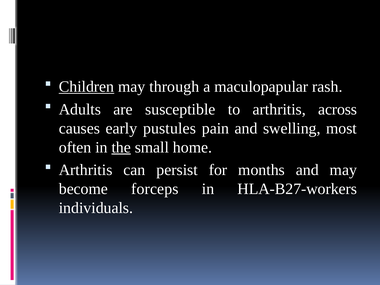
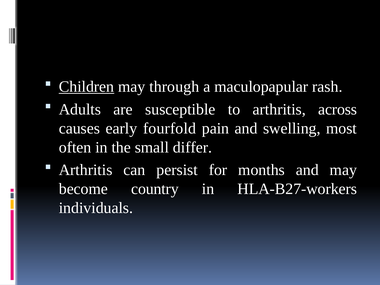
pustules: pustules -> fourfold
the underline: present -> none
home: home -> differ
forceps: forceps -> country
